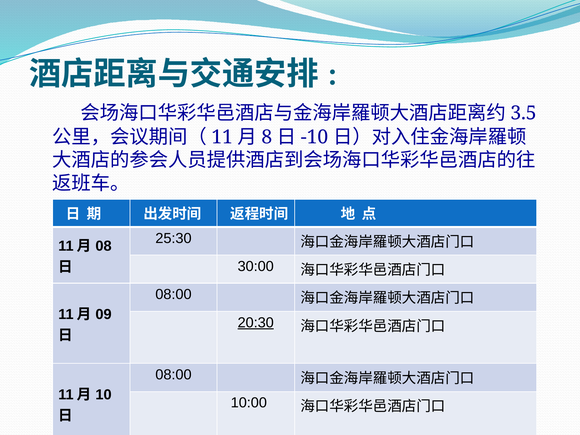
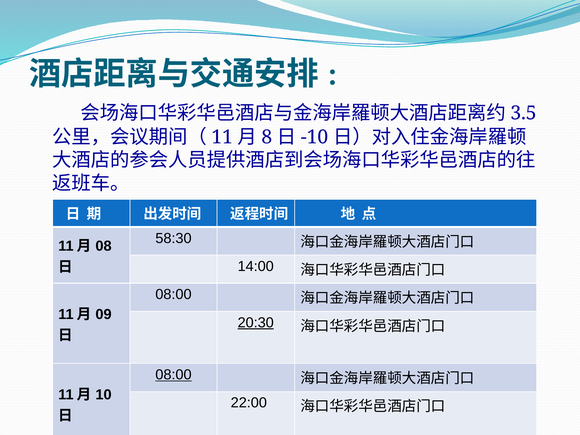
25:30: 25:30 -> 58:30
30:00: 30:00 -> 14:00
08:00 at (173, 375) underline: none -> present
10:00: 10:00 -> 22:00
